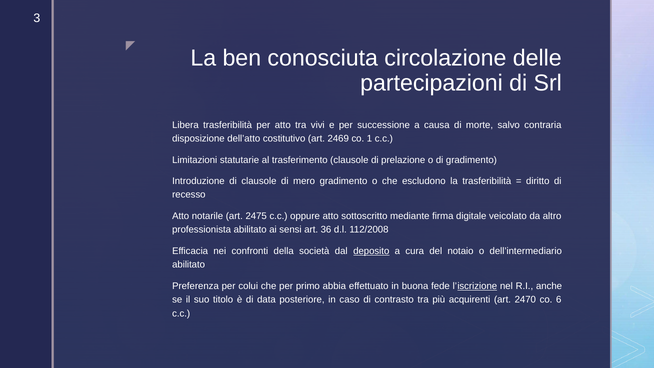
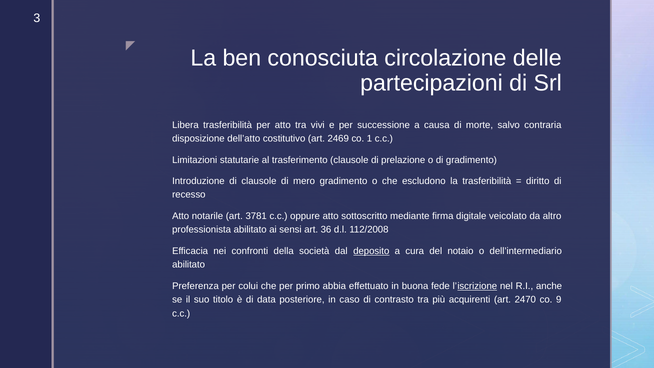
2475: 2475 -> 3781
6: 6 -> 9
